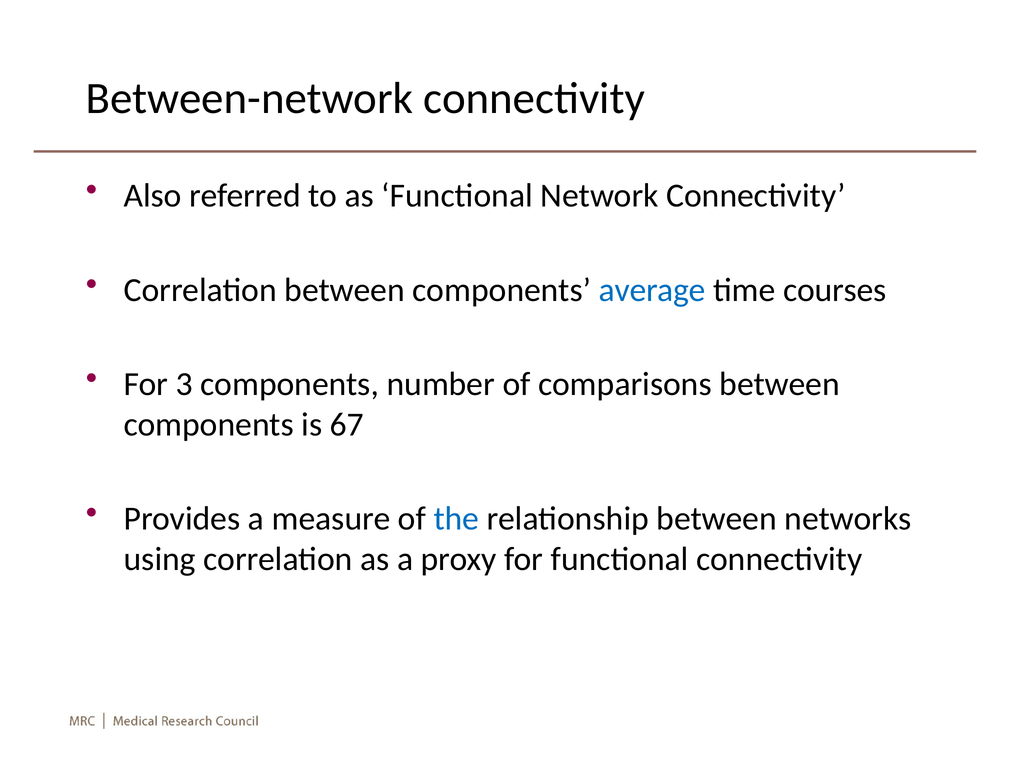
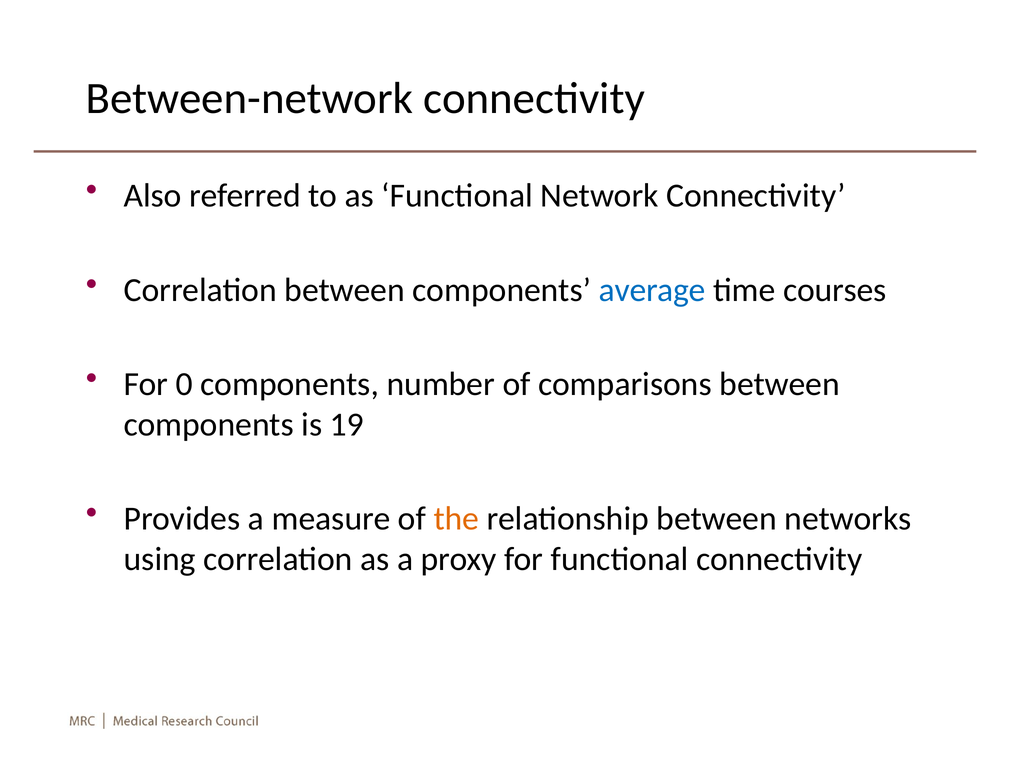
3: 3 -> 0
67: 67 -> 19
the colour: blue -> orange
